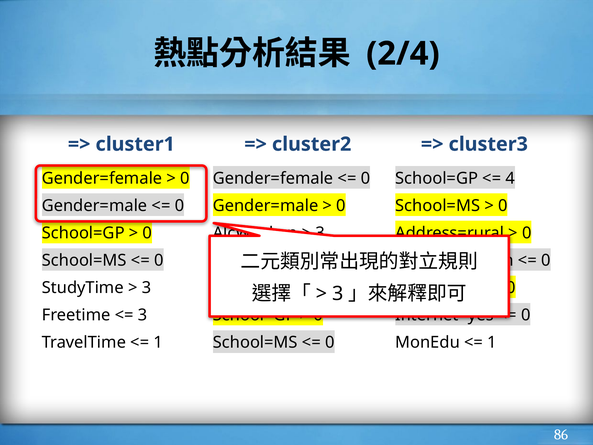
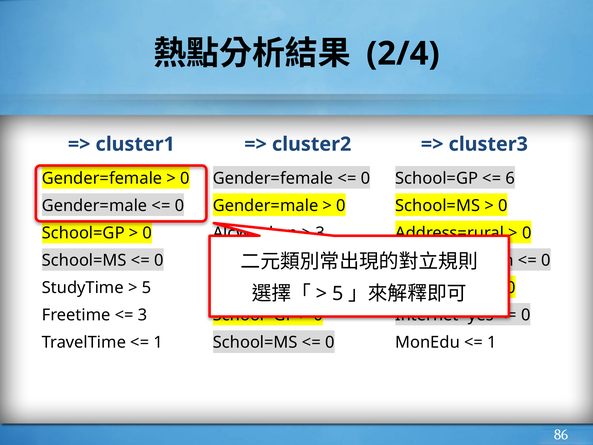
4: 4 -> 6
3 at (147, 288): 3 -> 5
3 at (338, 293): 3 -> 5
